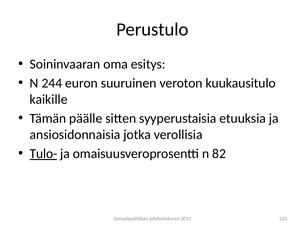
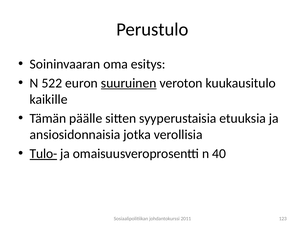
244: 244 -> 522
suuruinen underline: none -> present
82: 82 -> 40
